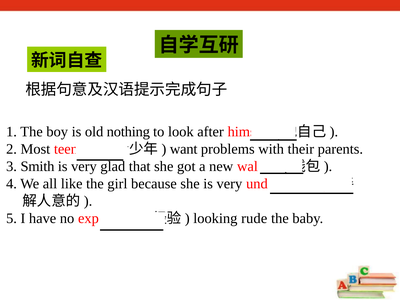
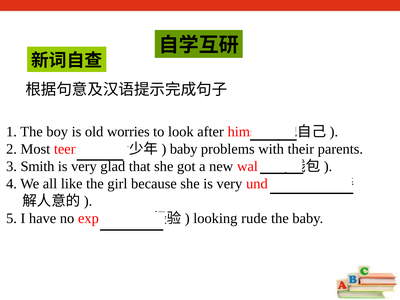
nothing: nothing -> worries
want at (184, 149): want -> baby
